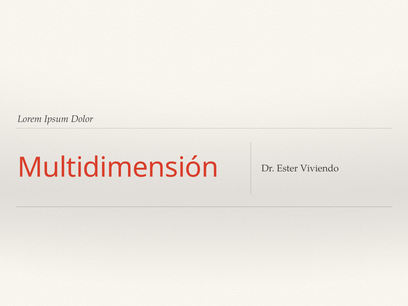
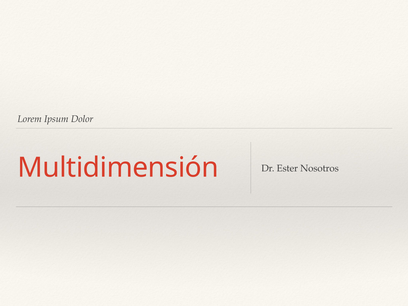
Viviendo: Viviendo -> Nosotros
